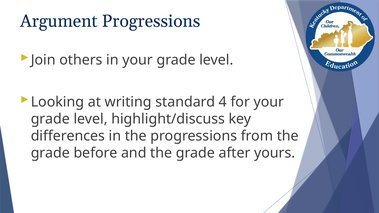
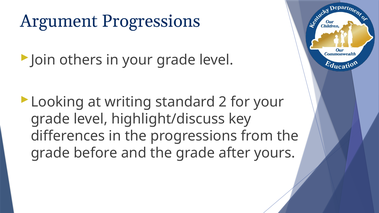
4: 4 -> 2
